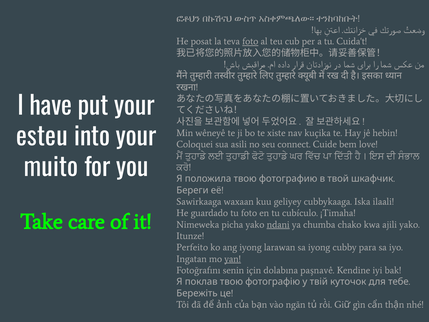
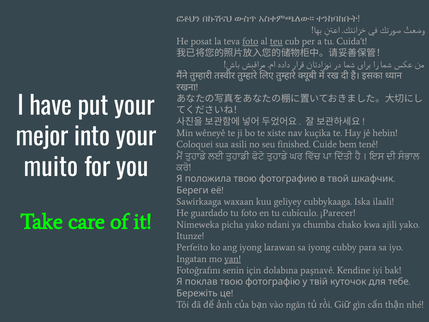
teu underline: none -> present
esteu: esteu -> mejor
connect: connect -> finished
love: love -> tenê
¡Timaha: ¡Timaha -> ¡Parecer
ndani underline: present -> none
